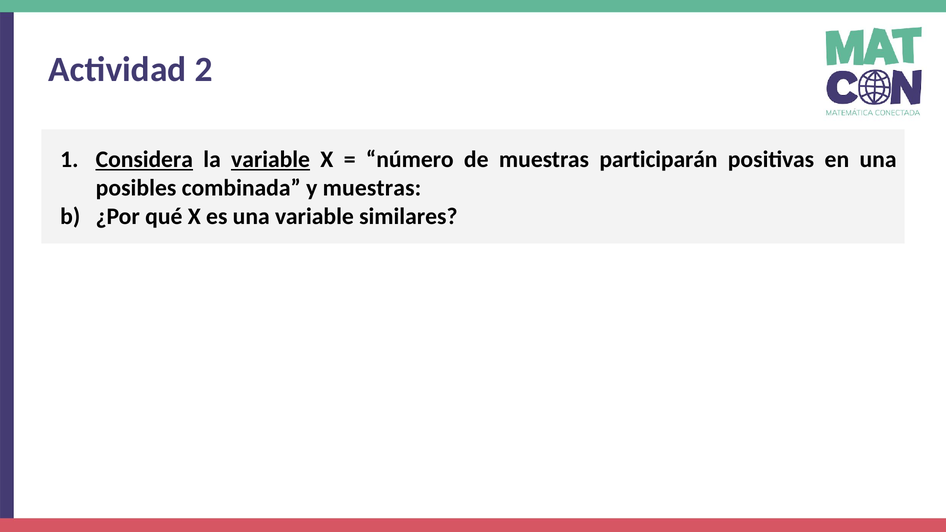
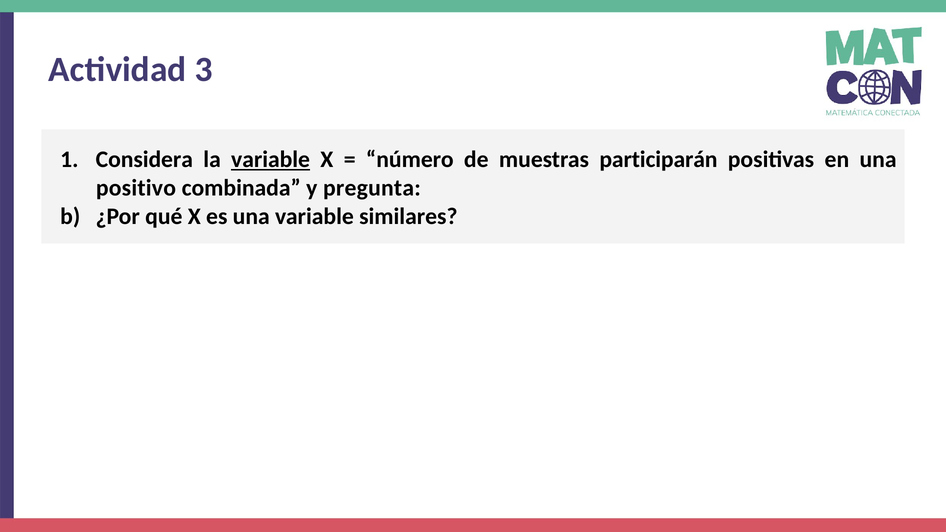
2: 2 -> 3
Considera underline: present -> none
posibles: posibles -> positivo
y muestras: muestras -> pregunta
